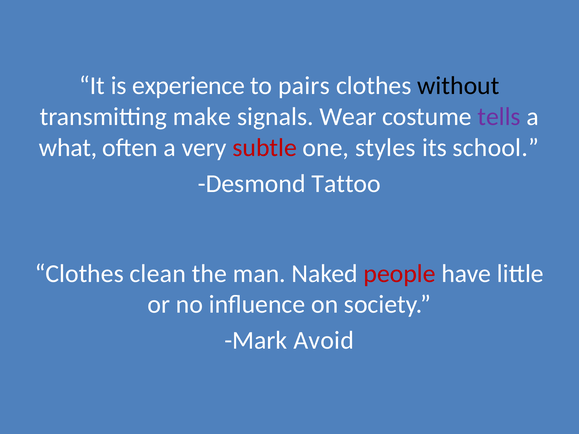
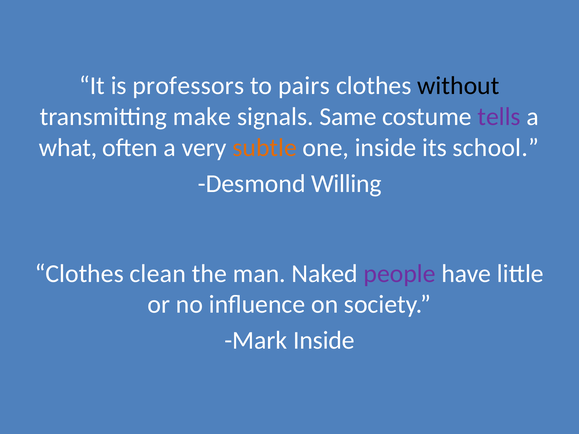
experience: experience -> professors
Wear: Wear -> Same
subtle colour: red -> orange
one styles: styles -> inside
Tattoo: Tattoo -> Willing
people colour: red -> purple
Mark Avoid: Avoid -> Inside
